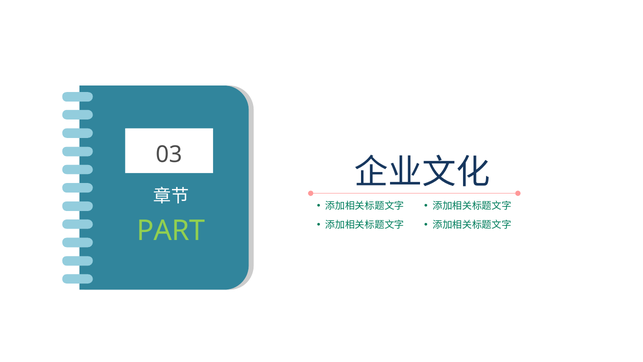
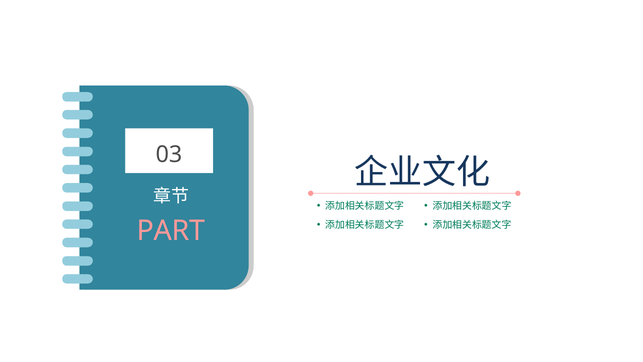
PART colour: light green -> pink
